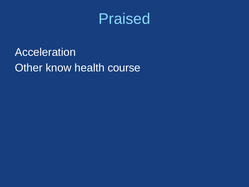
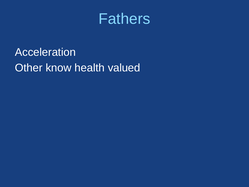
Praised: Praised -> Fathers
course: course -> valued
